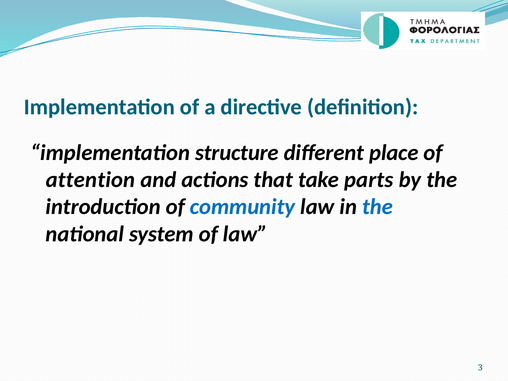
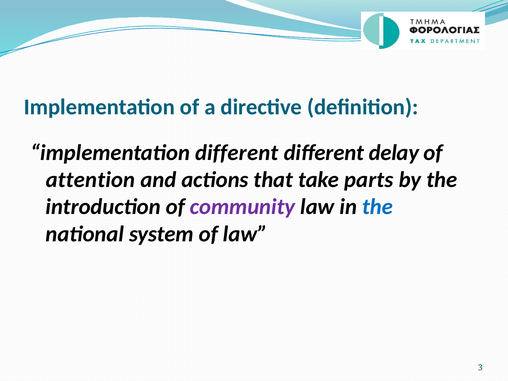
implementation structure: structure -> different
place: place -> delay
community colour: blue -> purple
